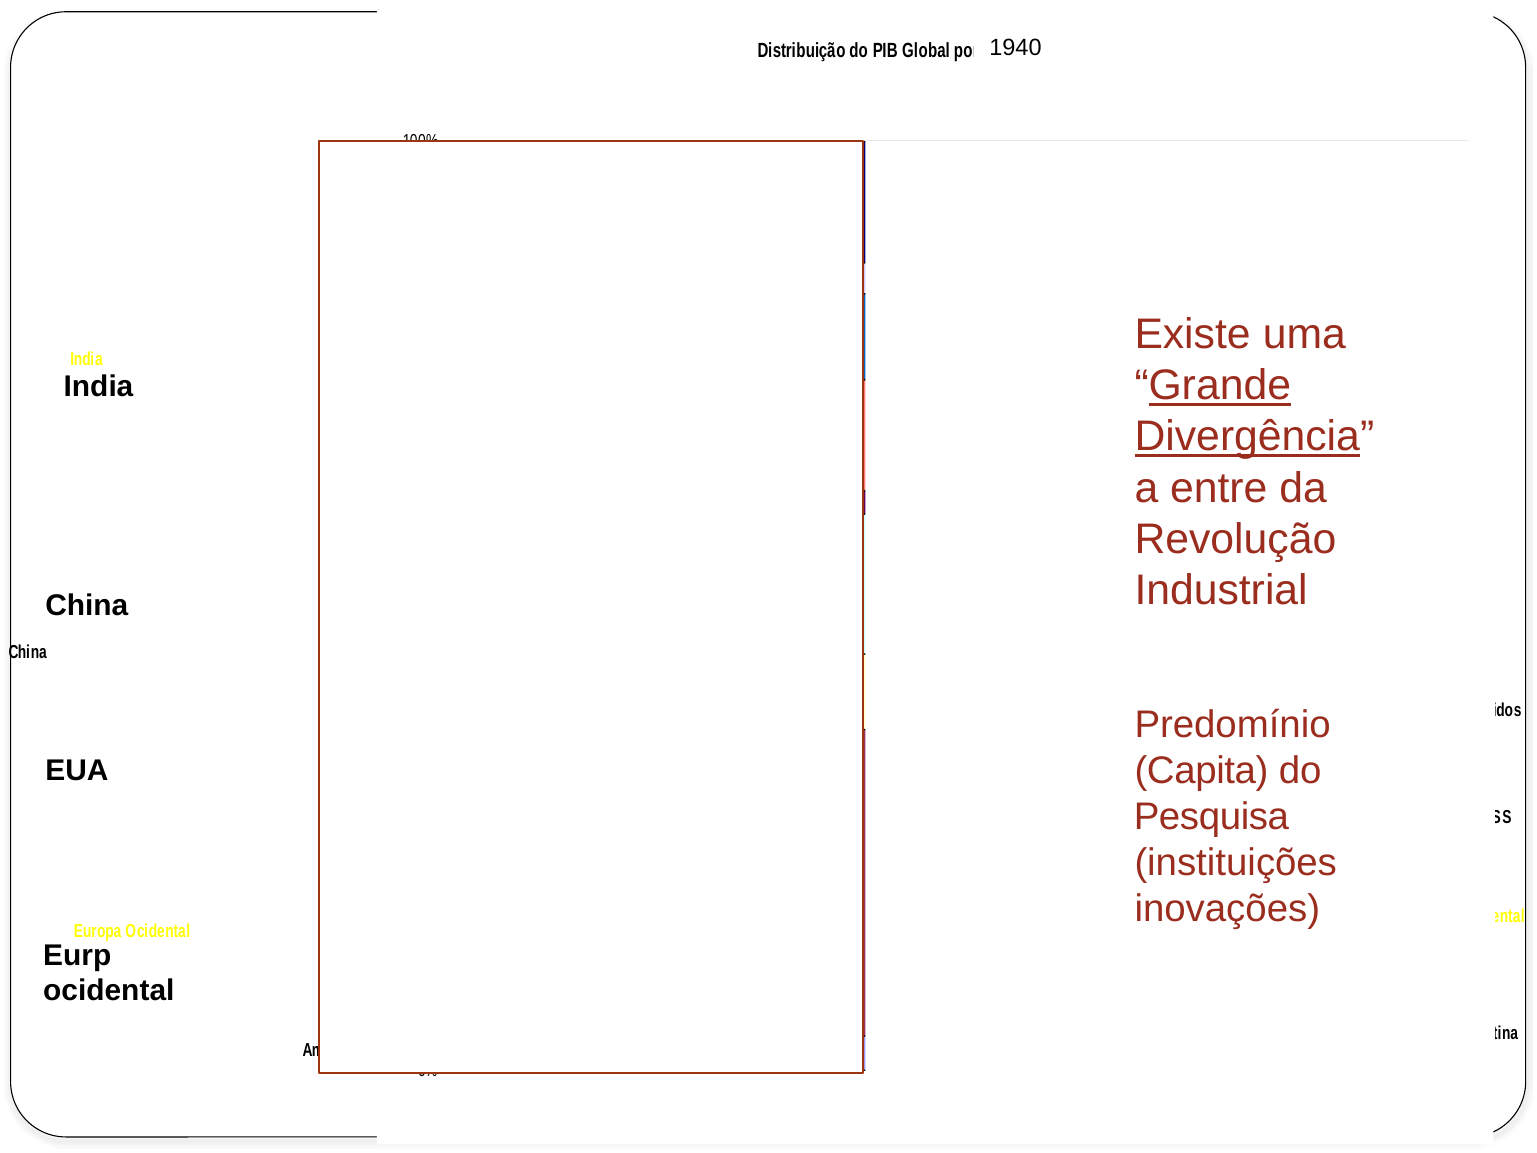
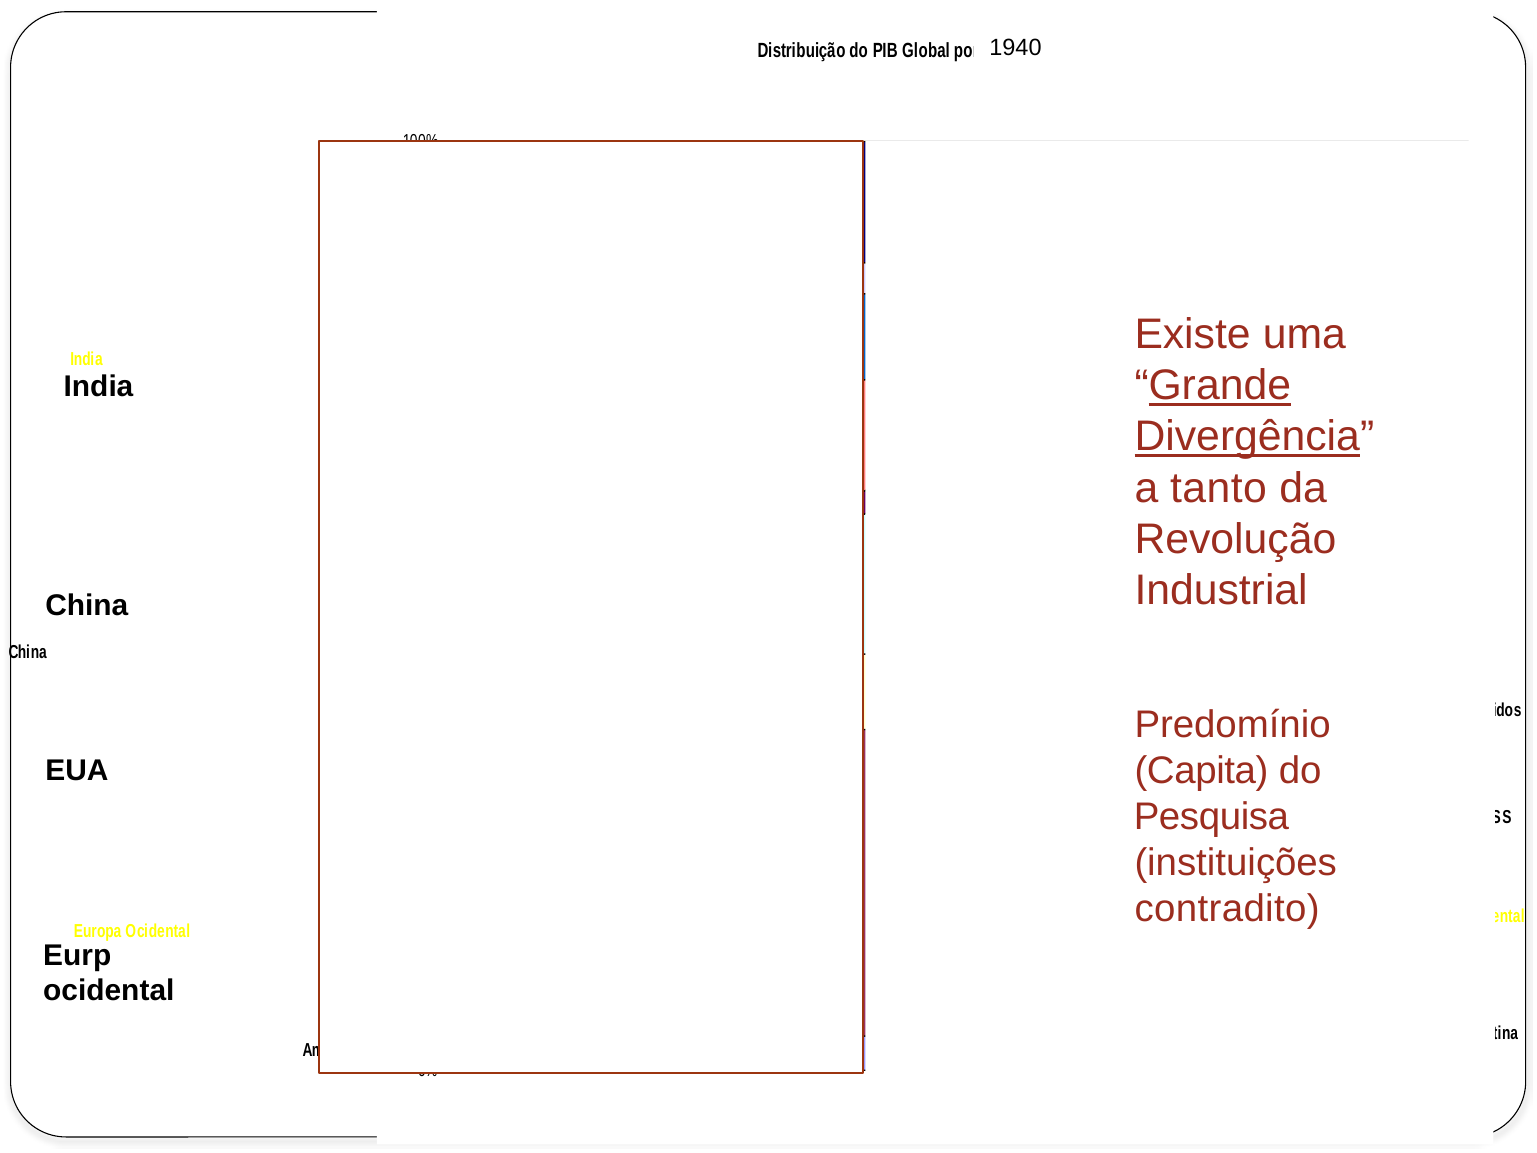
entre: entre -> tanto
inovações: inovações -> contradito
